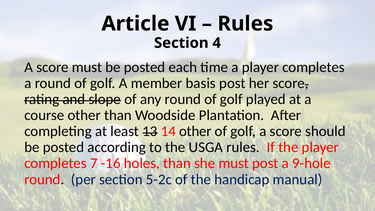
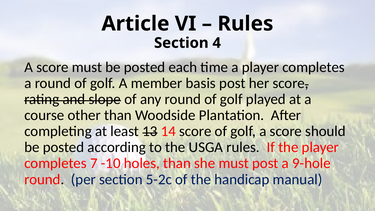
14 other: other -> score
-16: -16 -> -10
